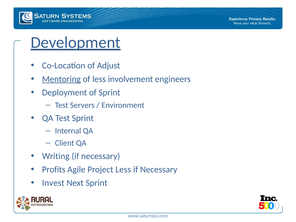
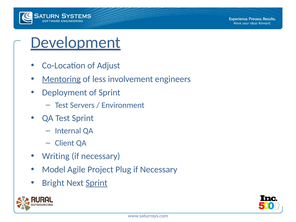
Profits: Profits -> Model
Project Less: Less -> Plug
Invest: Invest -> Bright
Sprint at (97, 183) underline: none -> present
